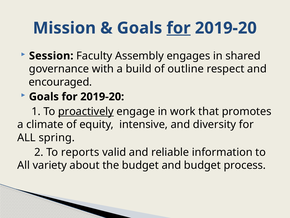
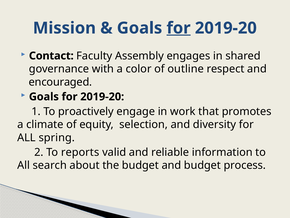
Session: Session -> Contact
build: build -> color
proactively underline: present -> none
intensive: intensive -> selection
variety: variety -> search
